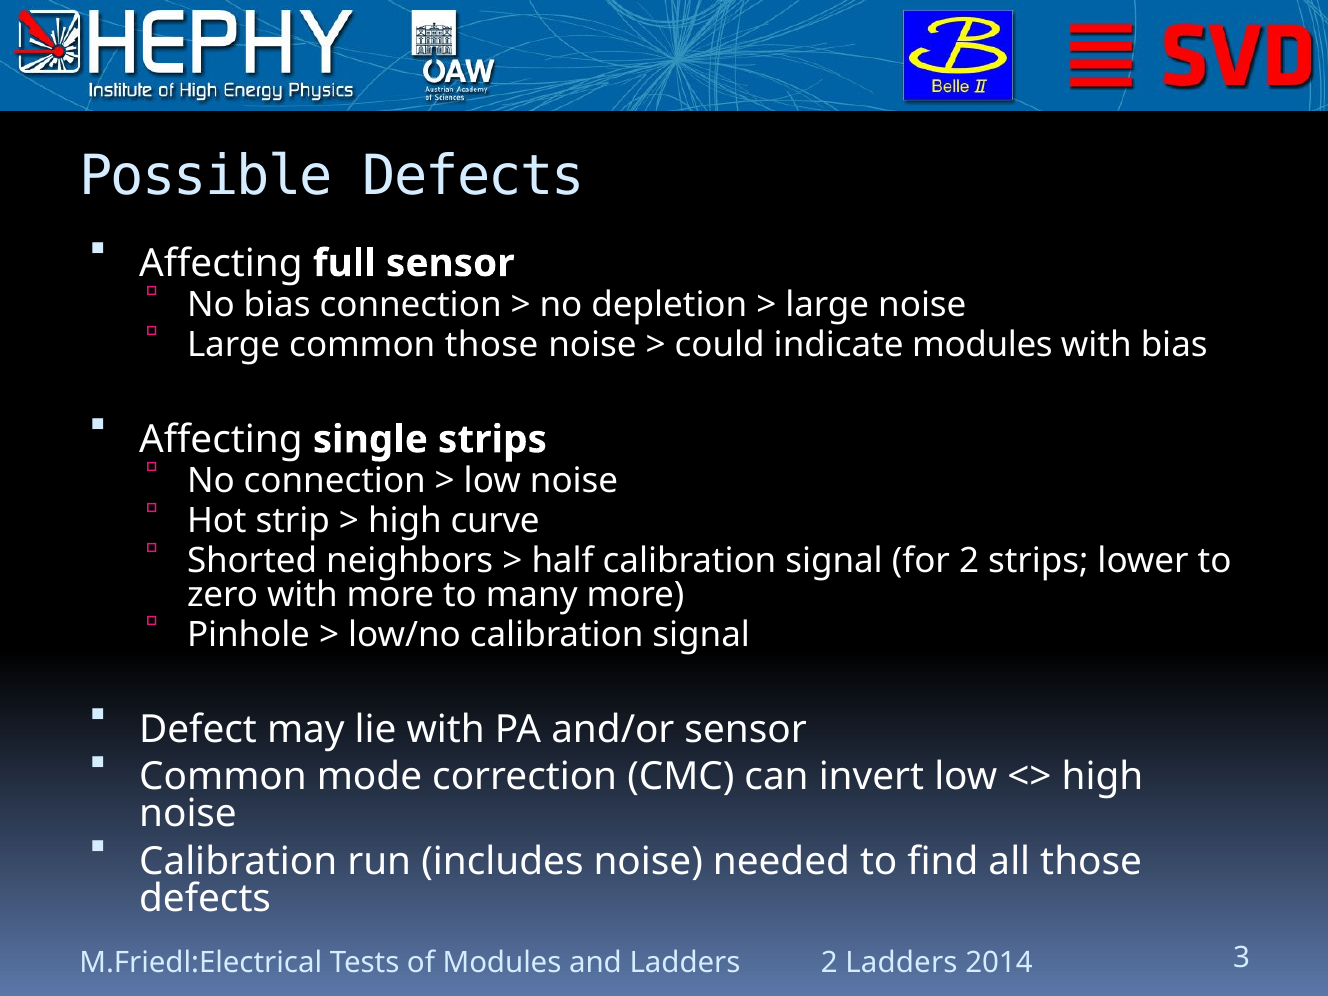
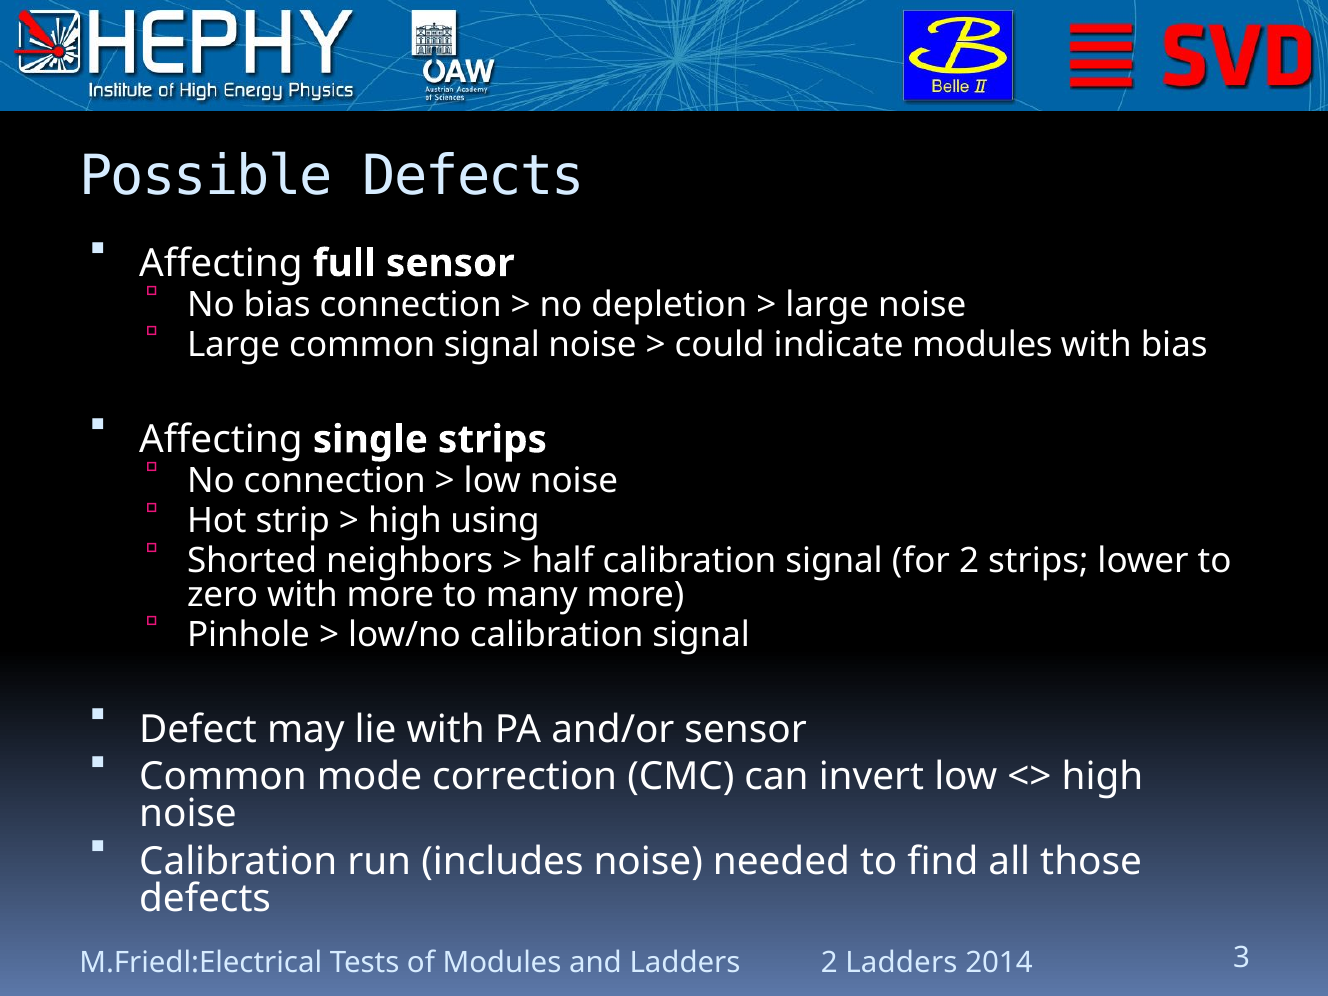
common those: those -> signal
curve: curve -> using
